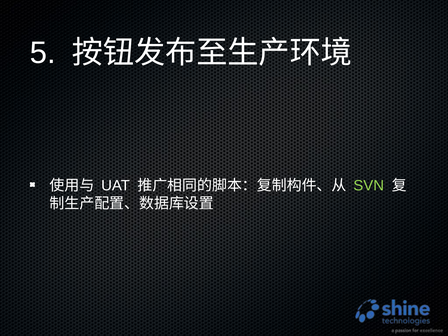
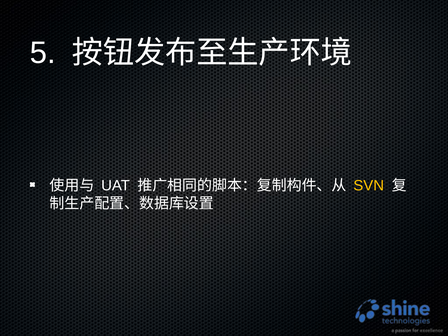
SVN colour: light green -> yellow
